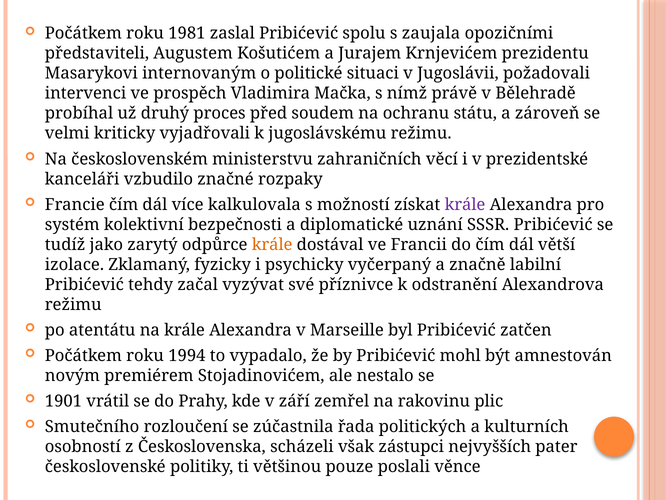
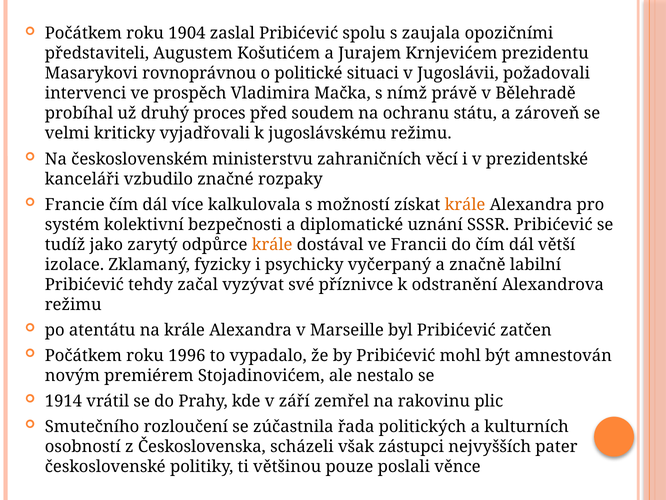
1981: 1981 -> 1904
internovaným: internovaným -> rovnoprávnou
krále at (465, 204) colour: purple -> orange
1994: 1994 -> 1996
1901: 1901 -> 1914
